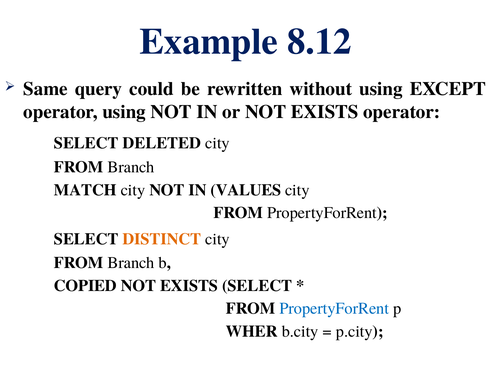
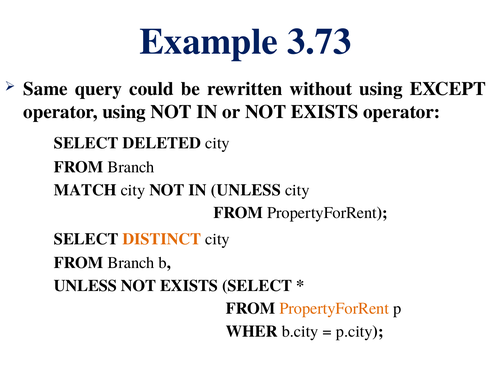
8.12: 8.12 -> 3.73
IN VALUES: VALUES -> UNLESS
COPIED at (85, 285): COPIED -> UNLESS
PropertyForRent at (334, 308) colour: blue -> orange
